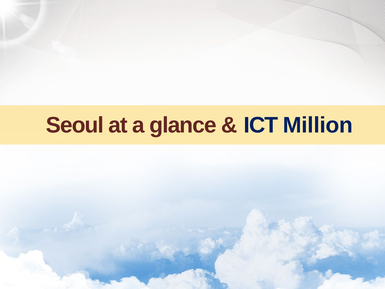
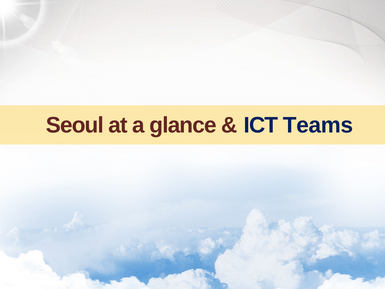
Million: Million -> Teams
